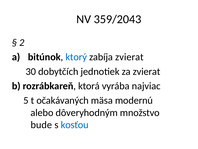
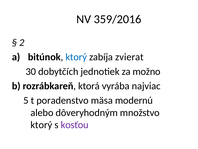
359/2043: 359/2043 -> 359/2016
za zvierat: zvierat -> možno
očakávaných: očakávaných -> poradenstvo
bude at (41, 124): bude -> ktorý
kosťou colour: blue -> purple
